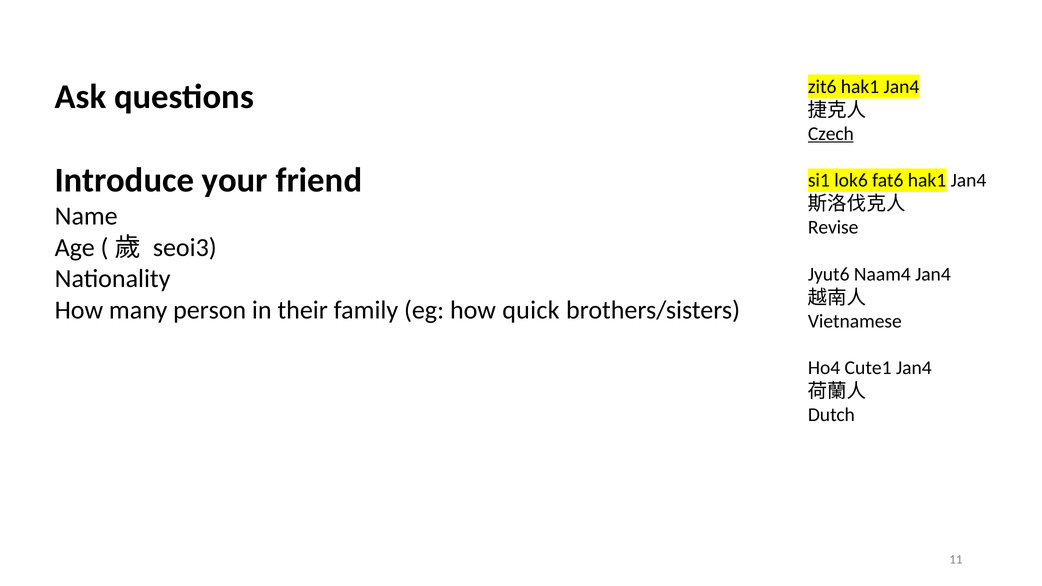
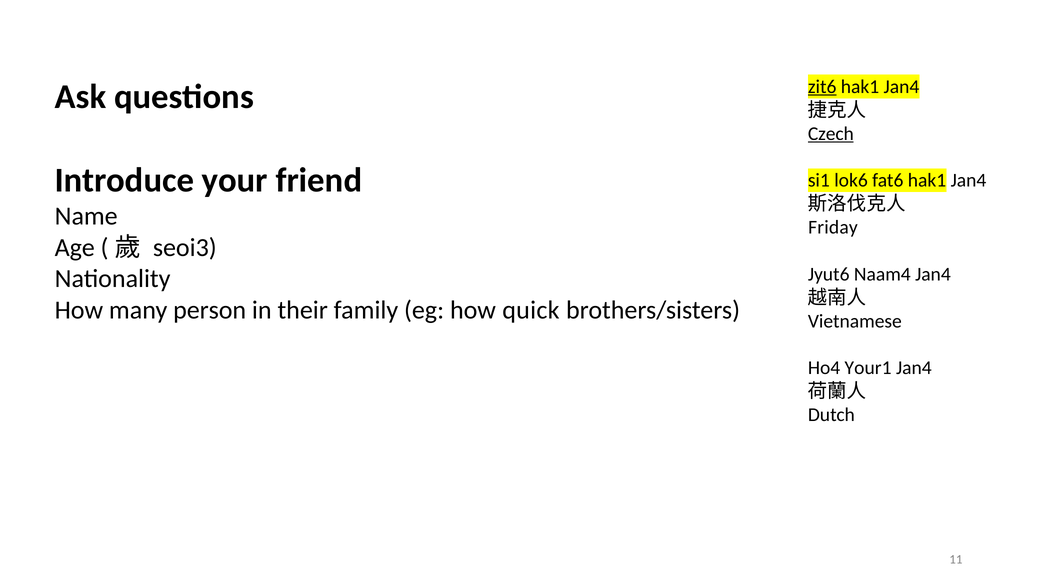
zit6 underline: none -> present
Revise: Revise -> Friday
Cute1: Cute1 -> Your1
